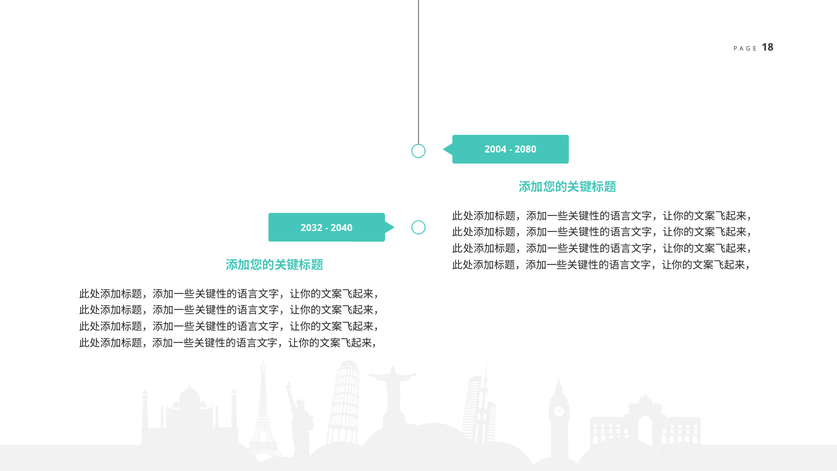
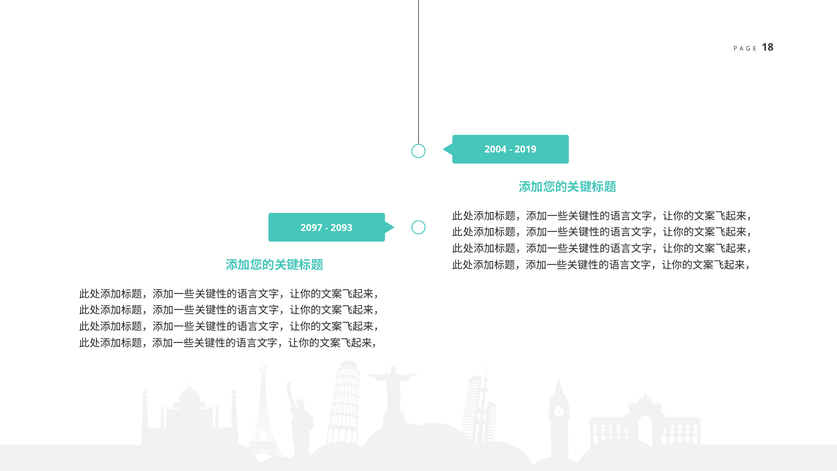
2080: 2080 -> 2019
2032: 2032 -> 2097
2040: 2040 -> 2093
